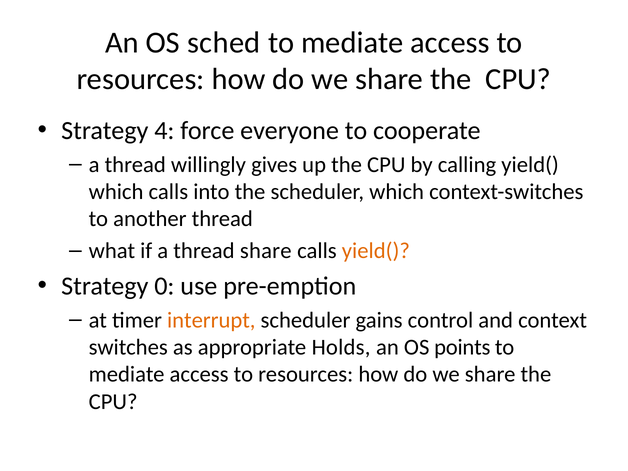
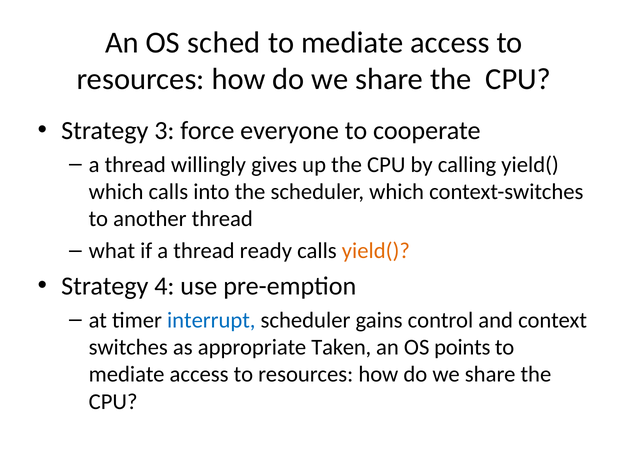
4: 4 -> 3
thread share: share -> ready
0: 0 -> 4
interrupt colour: orange -> blue
Holds: Holds -> Taken
